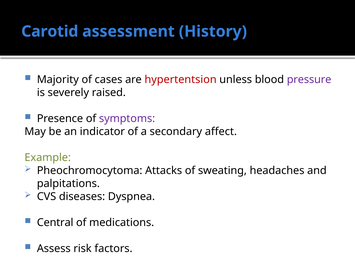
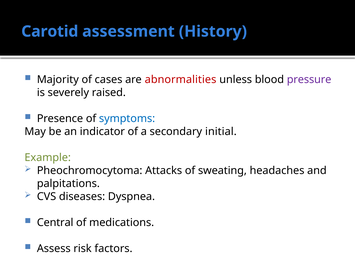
hypertentsion: hypertentsion -> abnormalities
symptoms colour: purple -> blue
affect: affect -> initial
